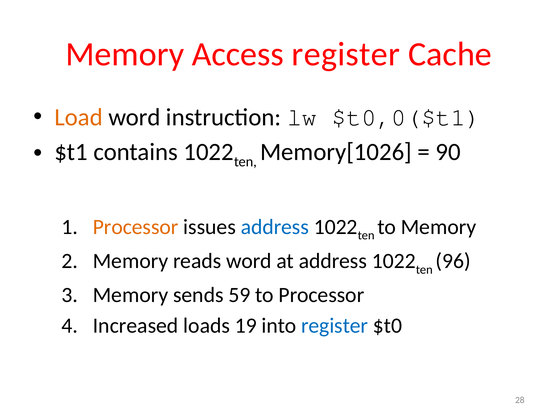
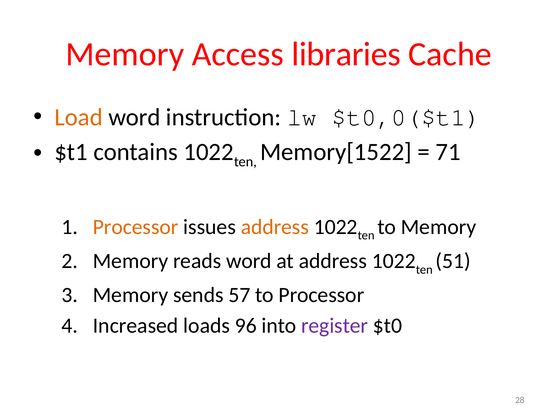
Access register: register -> libraries
Memory[1026: Memory[1026 -> Memory[1522
90: 90 -> 71
address at (275, 227) colour: blue -> orange
96: 96 -> 51
59: 59 -> 57
19: 19 -> 96
register at (335, 325) colour: blue -> purple
